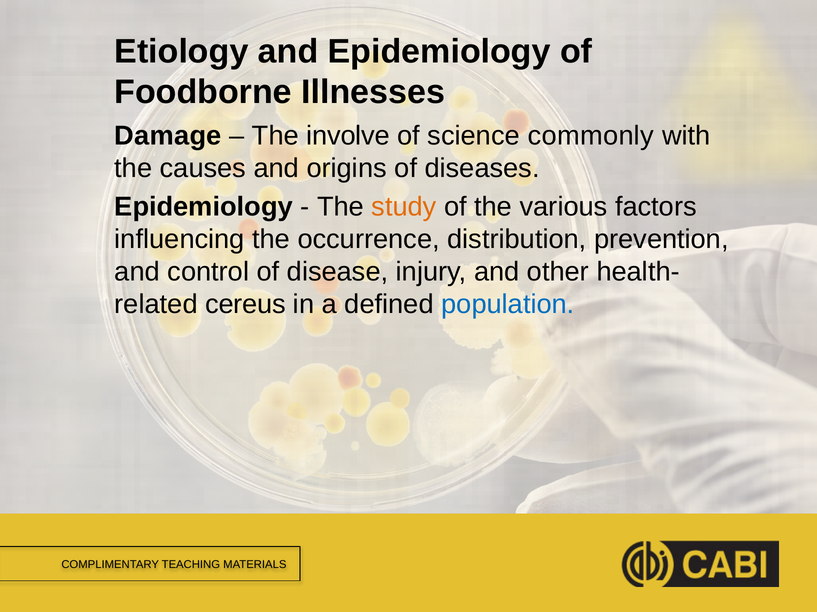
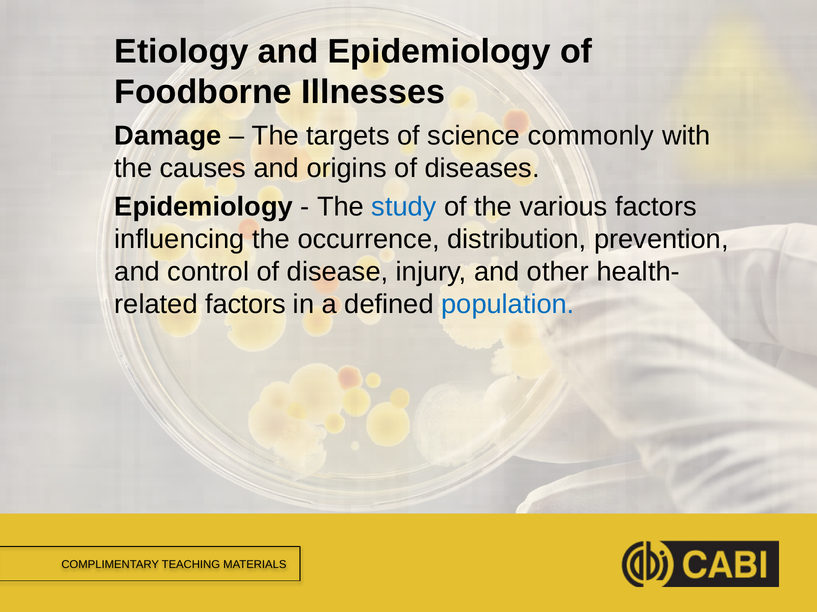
involve: involve -> targets
study colour: orange -> blue
cereus at (245, 305): cereus -> factors
